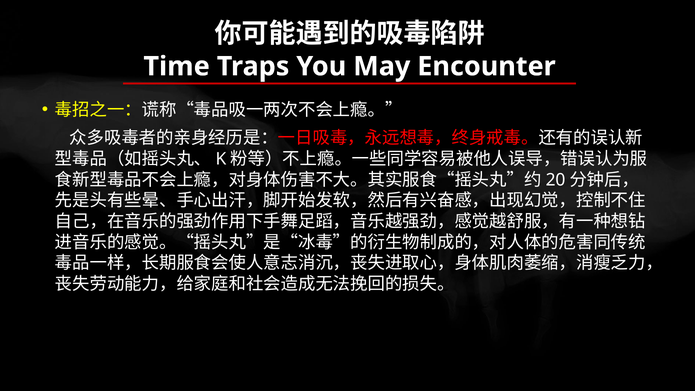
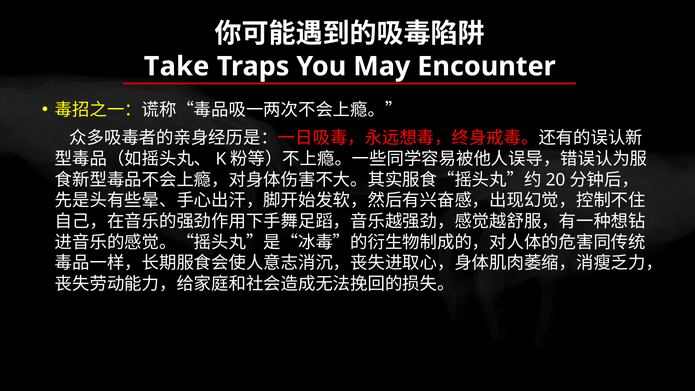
Time: Time -> Take
